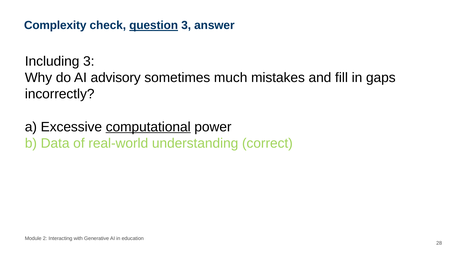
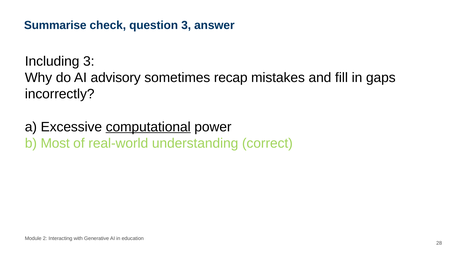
Complexity: Complexity -> Summarise
question underline: present -> none
much: much -> recap
Data: Data -> Most
